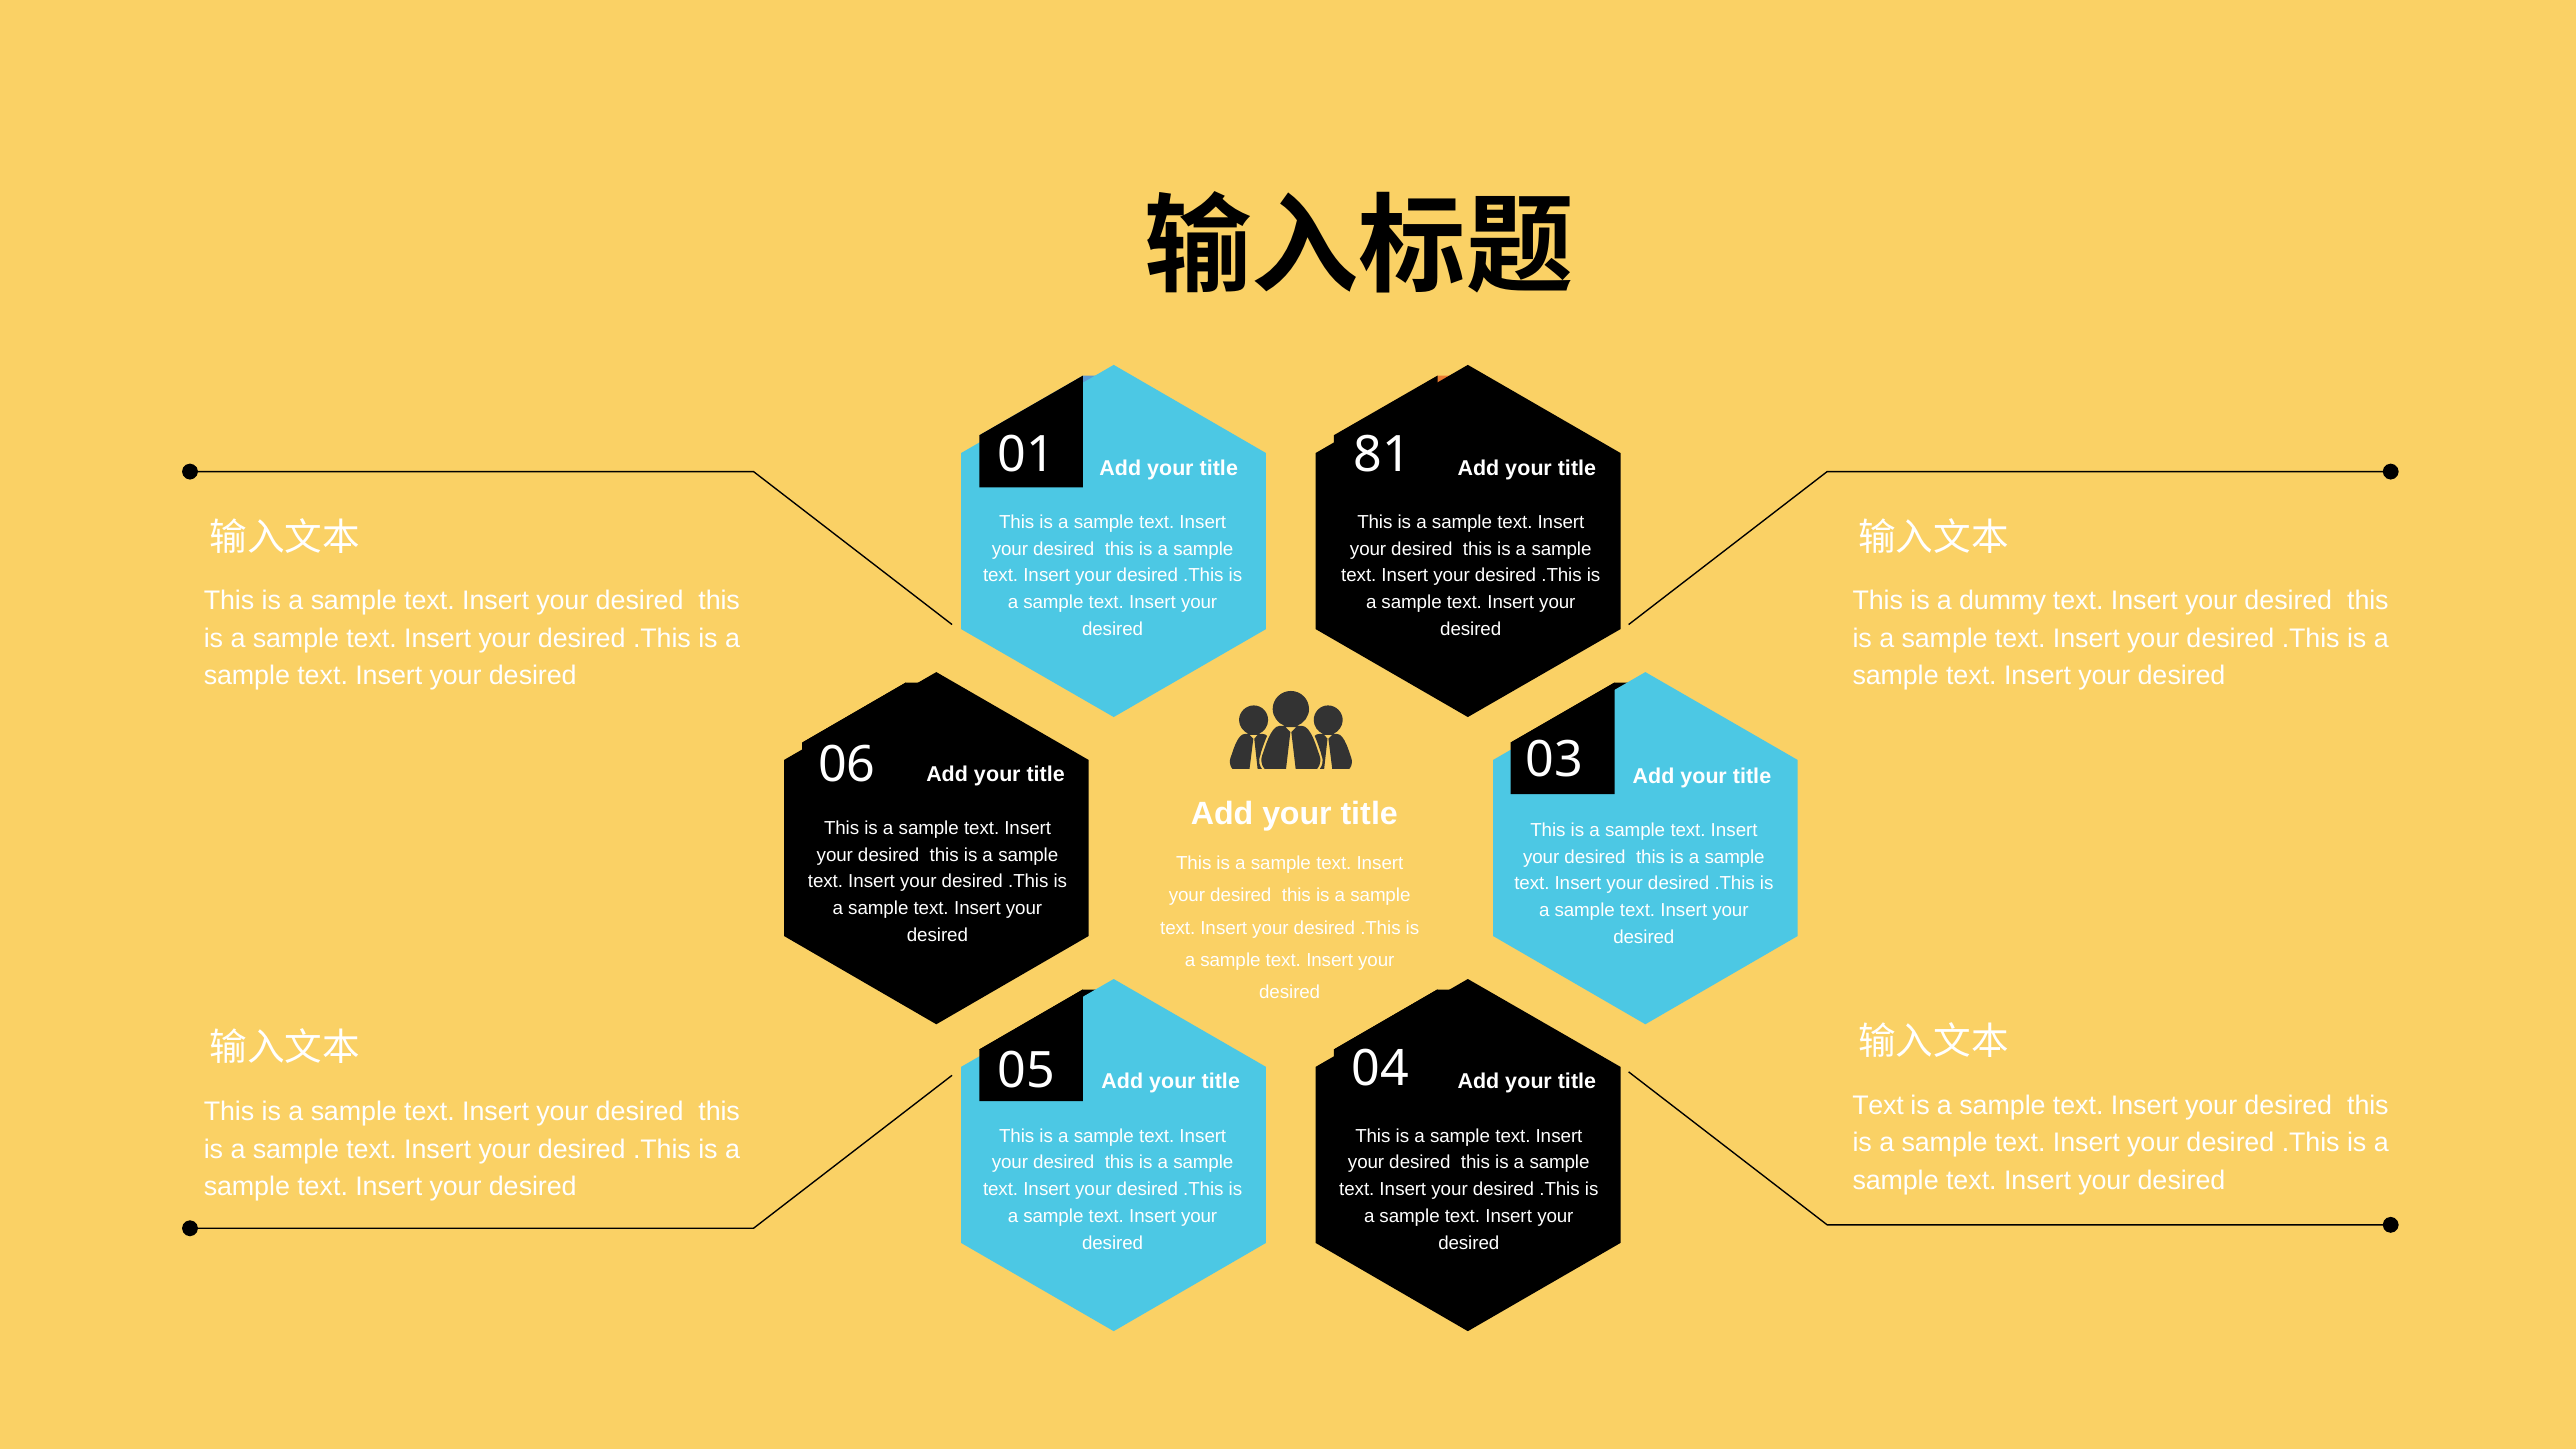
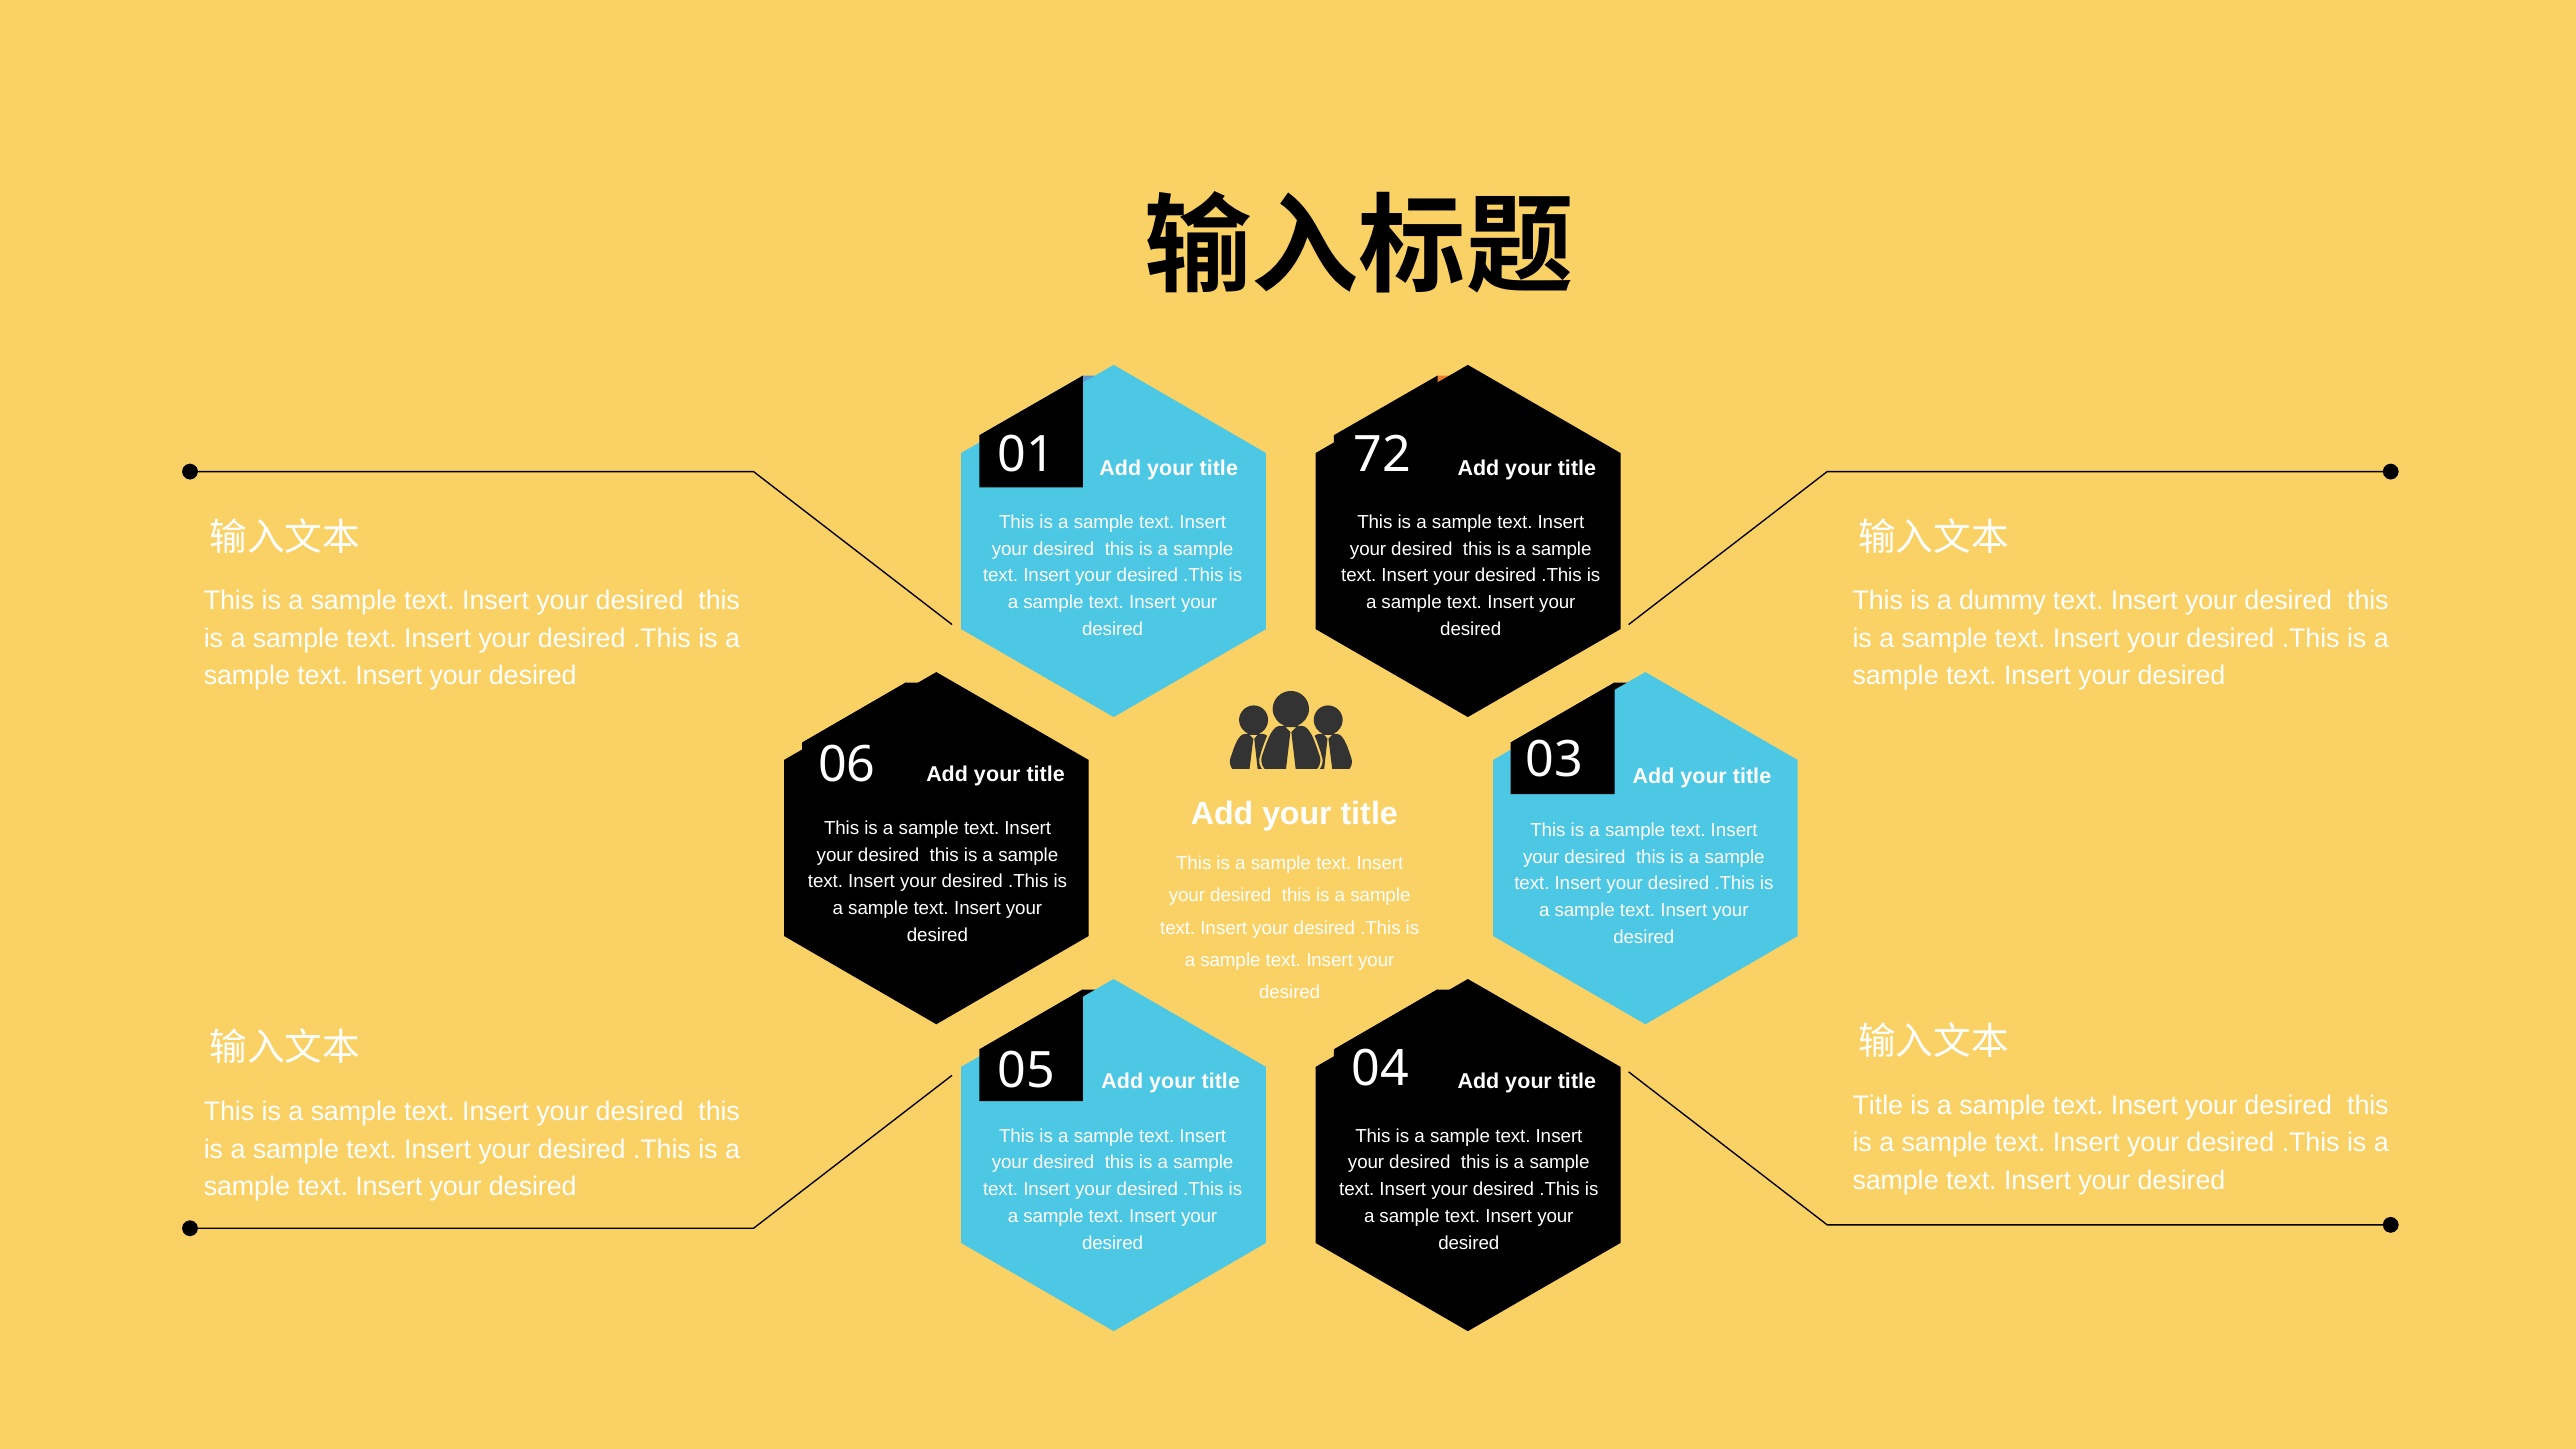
81: 81 -> 72
Text at (1878, 1105): Text -> Title
